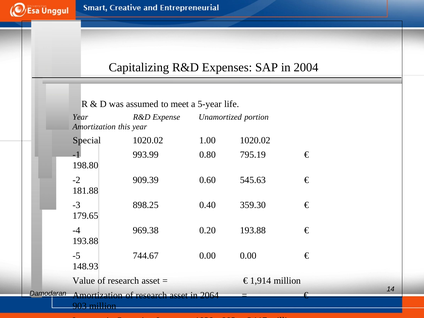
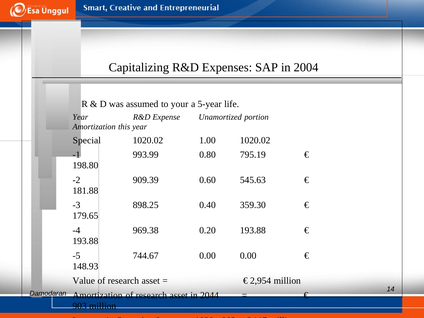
meet: meet -> your
1,914: 1,914 -> 2,954
2064: 2064 -> 2044
